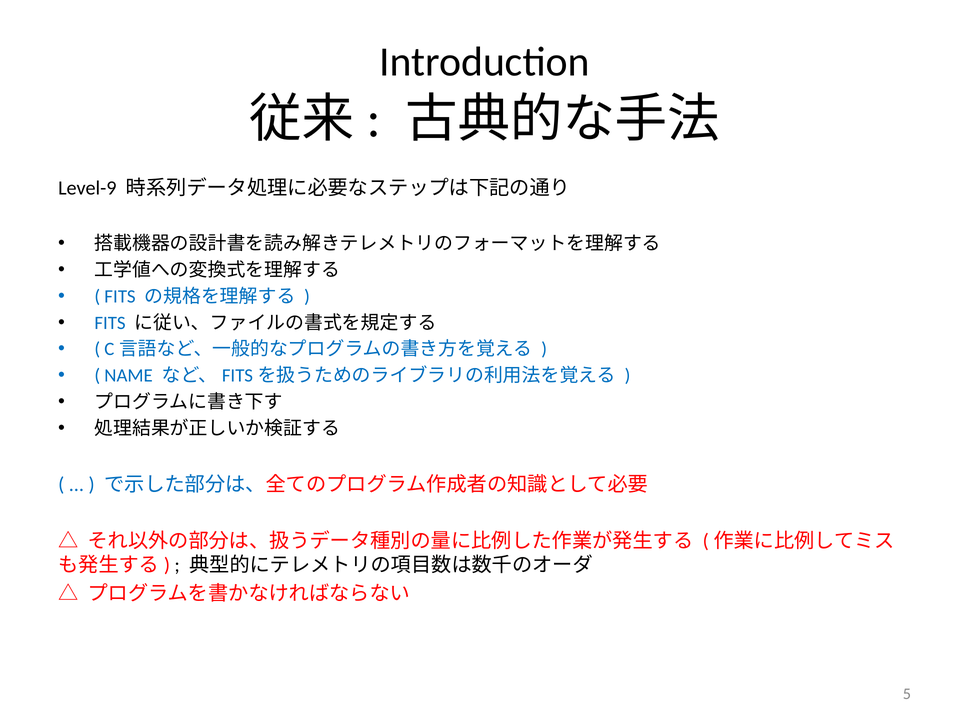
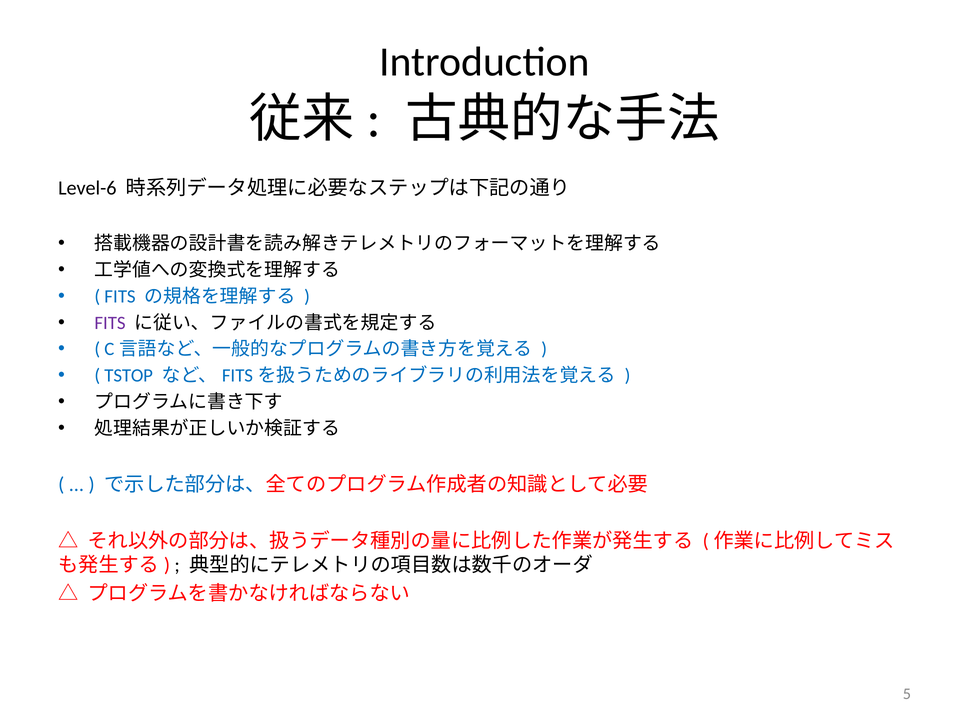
Level-9: Level-9 -> Level-6
FITS at (110, 323) colour: blue -> purple
NAME: NAME -> TSTOP
